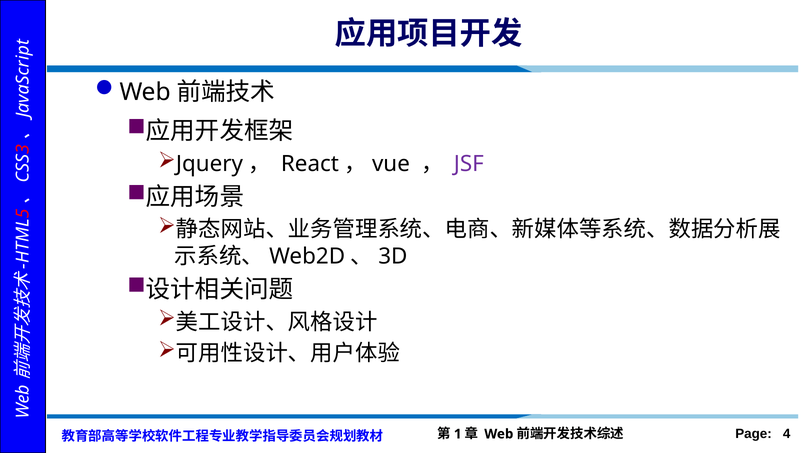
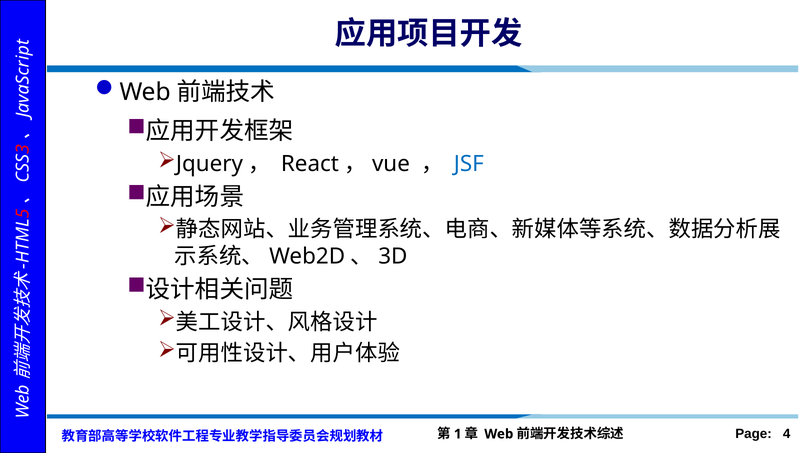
JSF colour: purple -> blue
